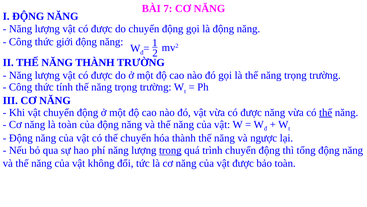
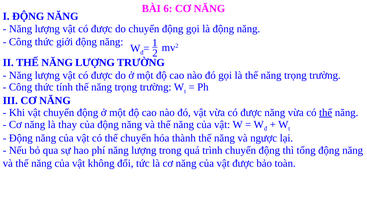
7: 7 -> 6
THẾ NĂNG THÀNH: THÀNH -> LƯỢNG
là toàn: toàn -> thay
trong underline: present -> none
